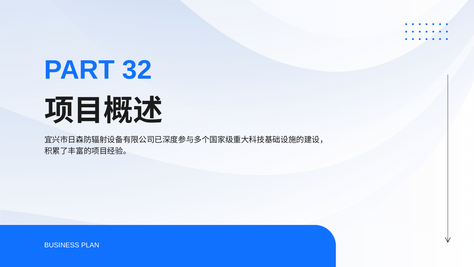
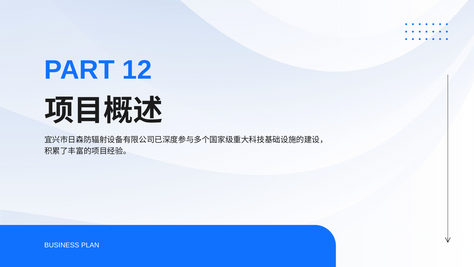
32: 32 -> 12
